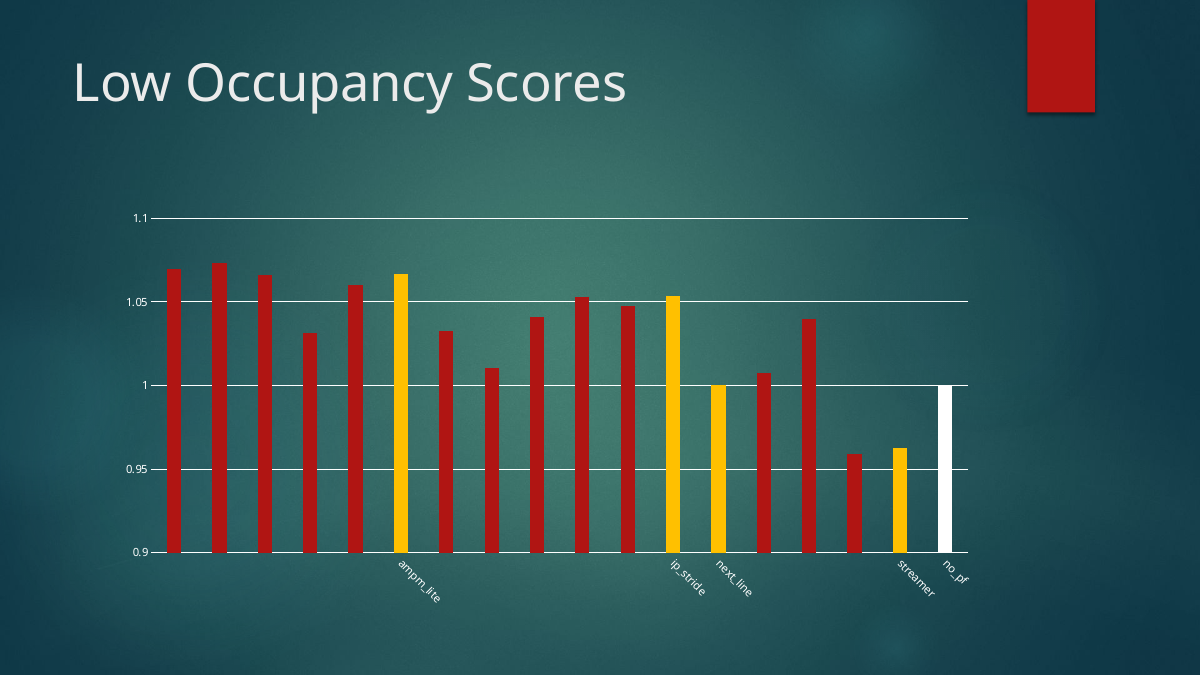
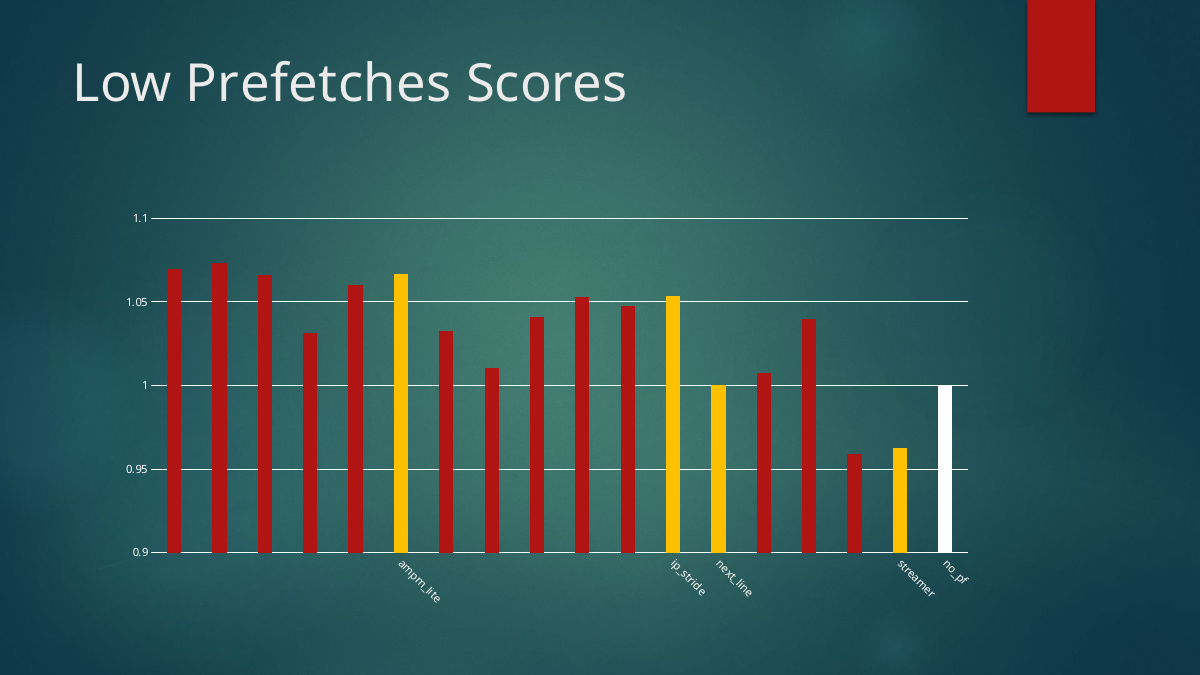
Occupancy: Occupancy -> Prefetches
